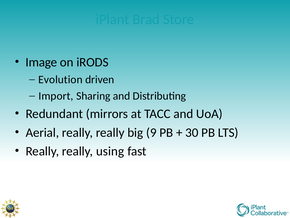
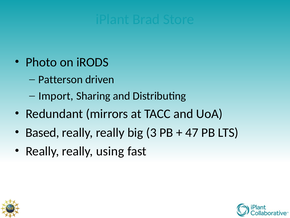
Image: Image -> Photo
Evolution: Evolution -> Patterson
Aerial: Aerial -> Based
9: 9 -> 3
30: 30 -> 47
